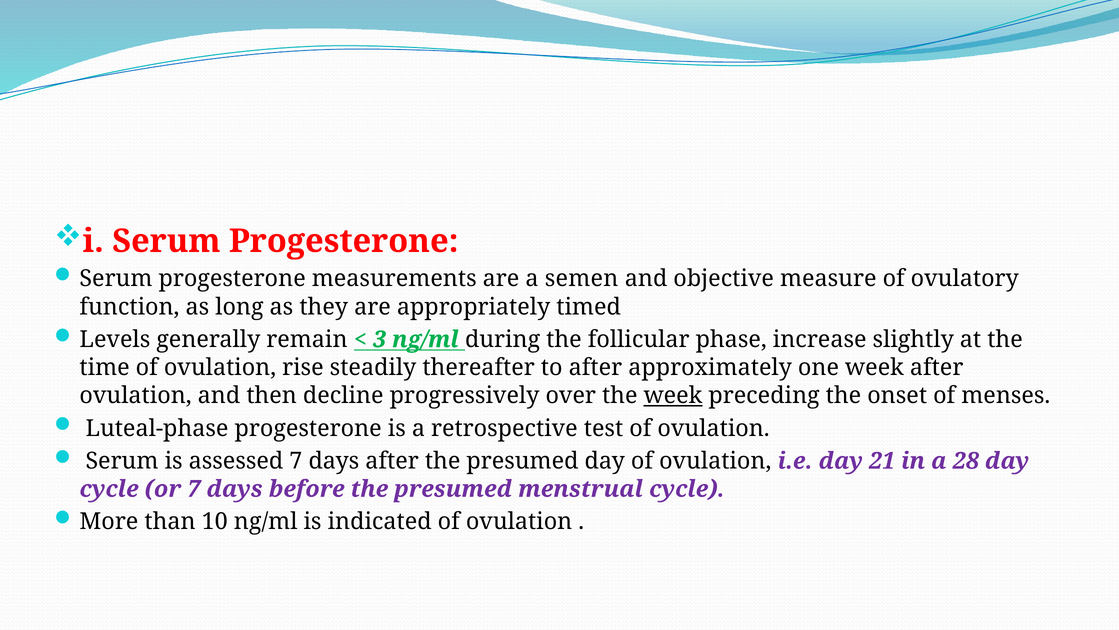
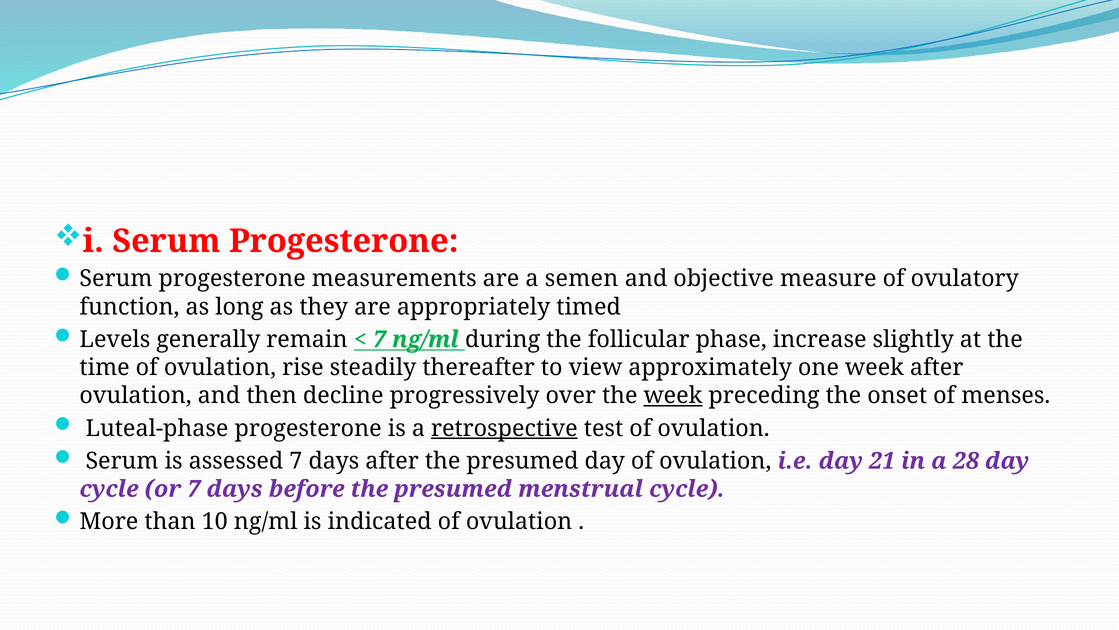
3 at (379, 339): 3 -> 7
to after: after -> view
retrospective underline: none -> present
